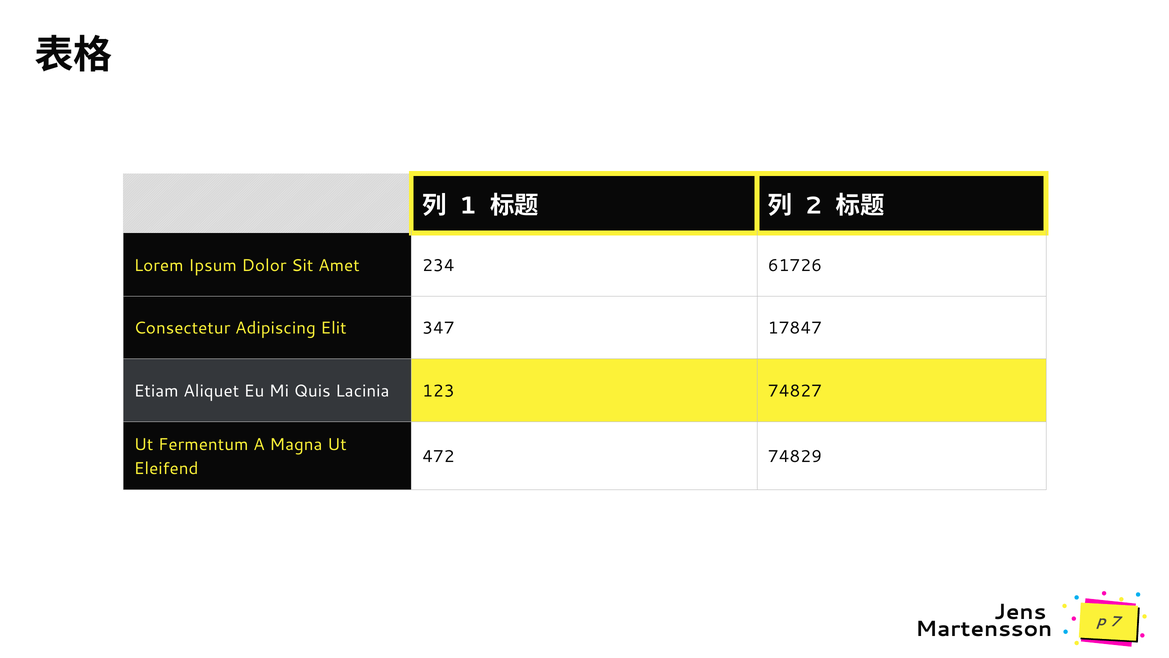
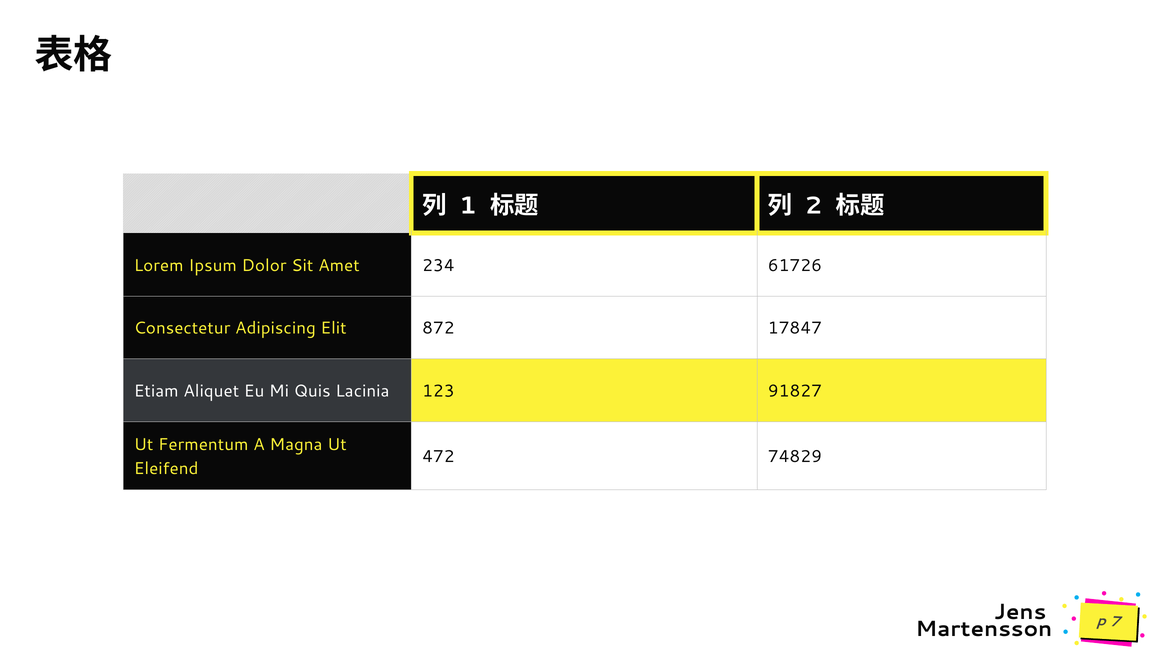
347: 347 -> 872
74827: 74827 -> 91827
